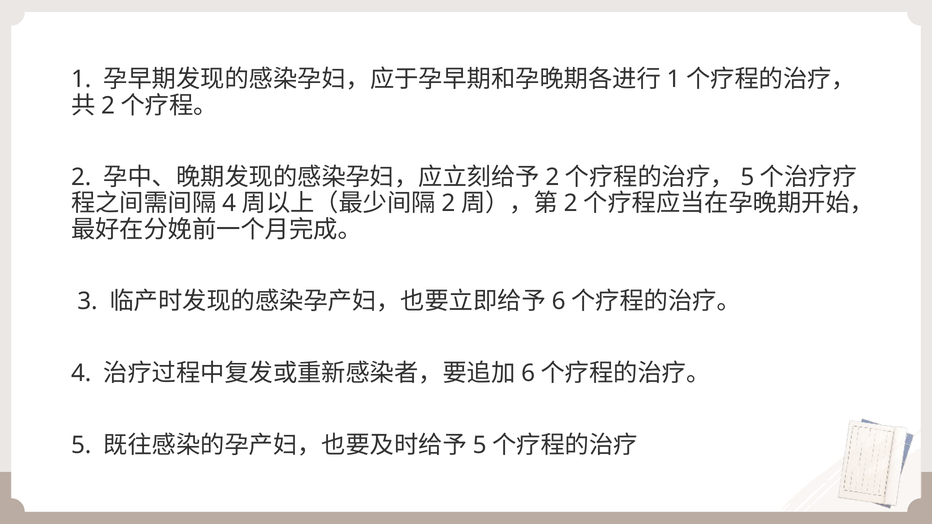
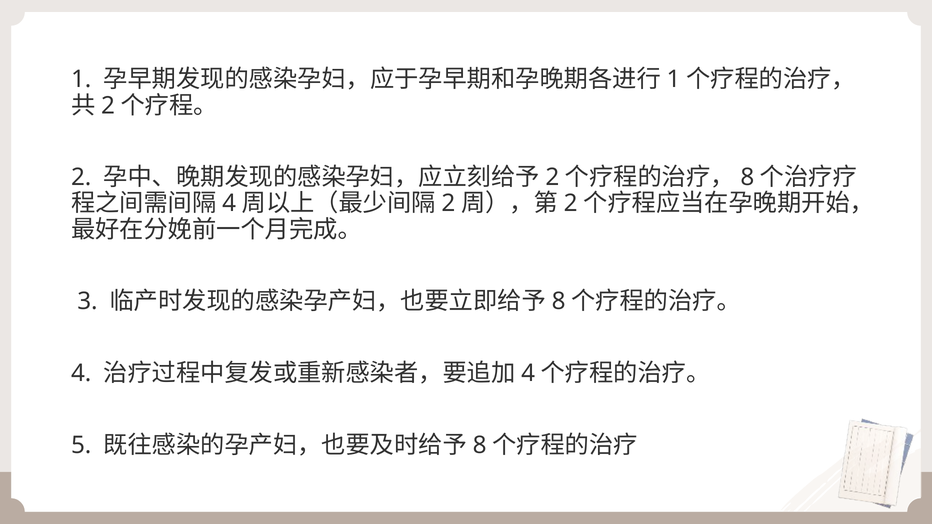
5 at (747, 177): 5 -> 8
6 at (559, 302): 6 -> 8
6 at (528, 373): 6 -> 4
5 at (480, 445): 5 -> 8
